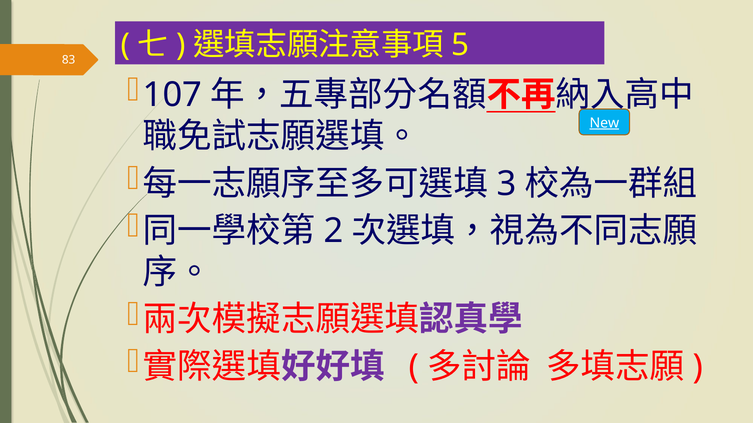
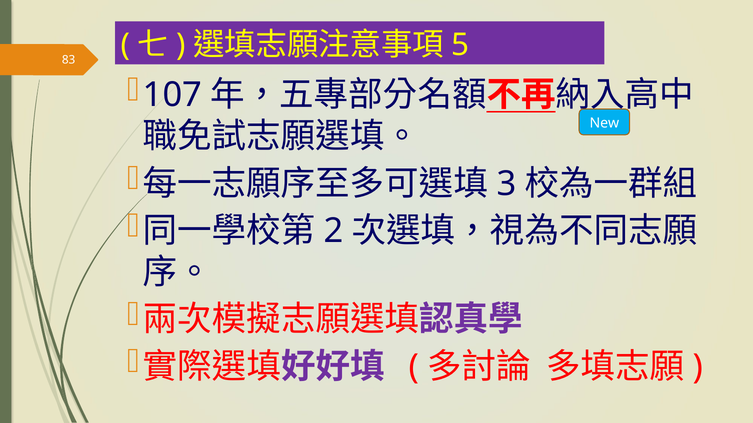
New underline: present -> none
